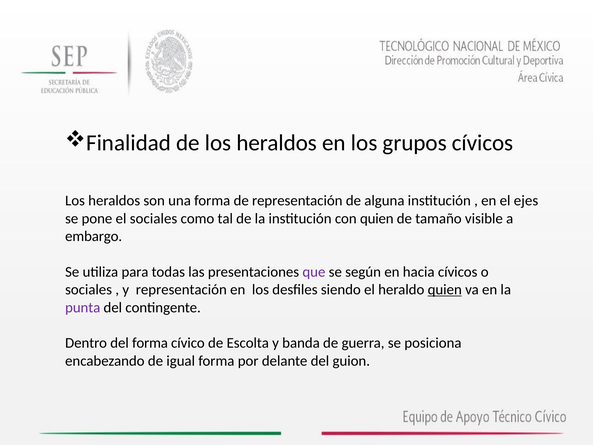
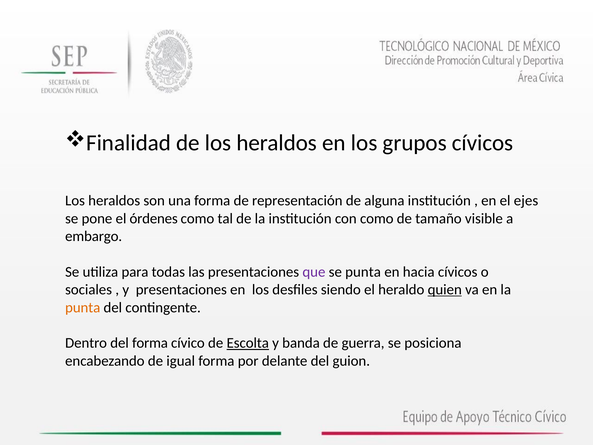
el sociales: sociales -> órdenes
con quien: quien -> como
se según: según -> punta
y representación: representación -> presentaciones
punta at (83, 307) colour: purple -> orange
Escolta underline: none -> present
